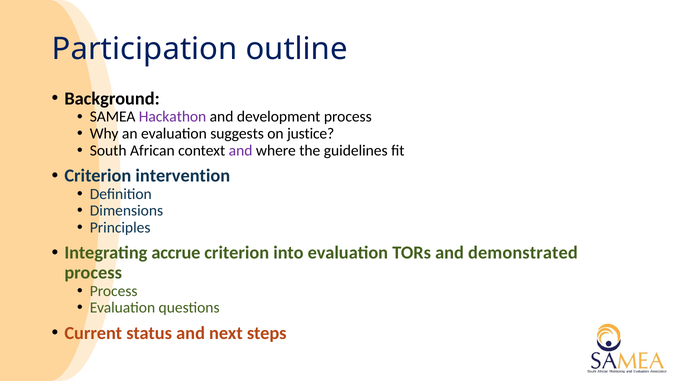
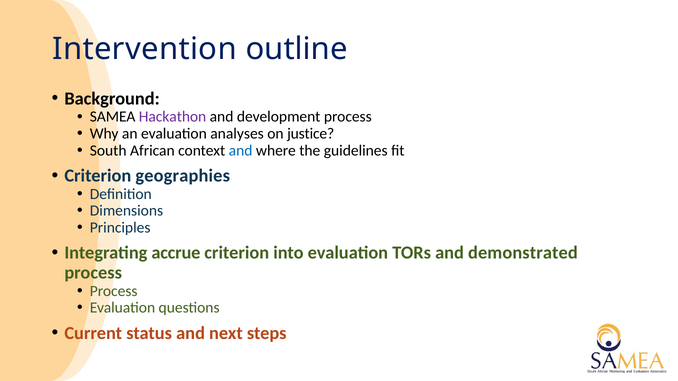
Participation: Participation -> Intervention
suggests: suggests -> analyses
and at (241, 151) colour: purple -> blue
intervention: intervention -> geographies
